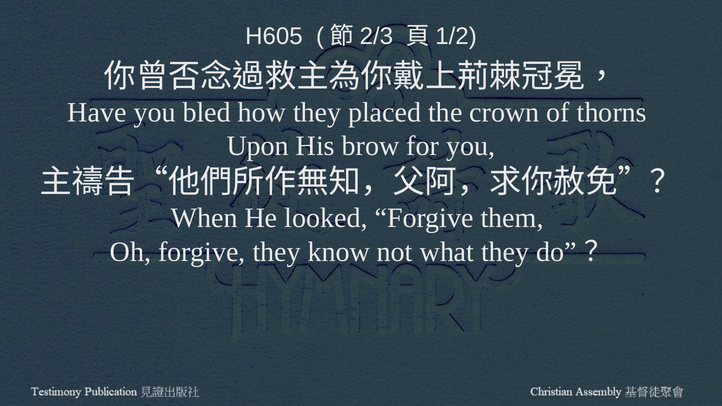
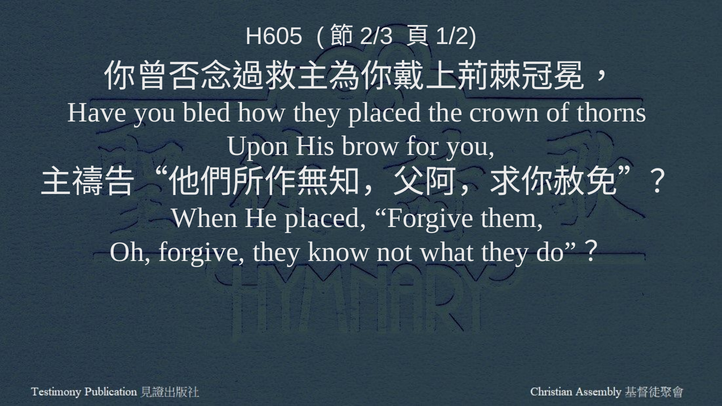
He looked: looked -> placed
